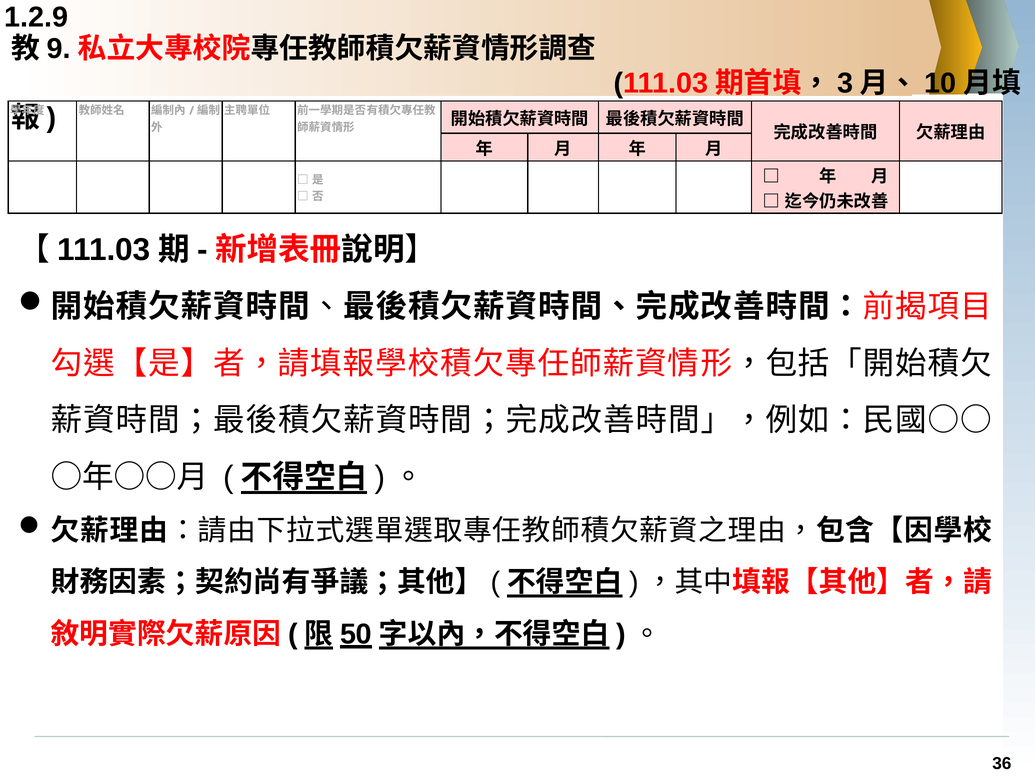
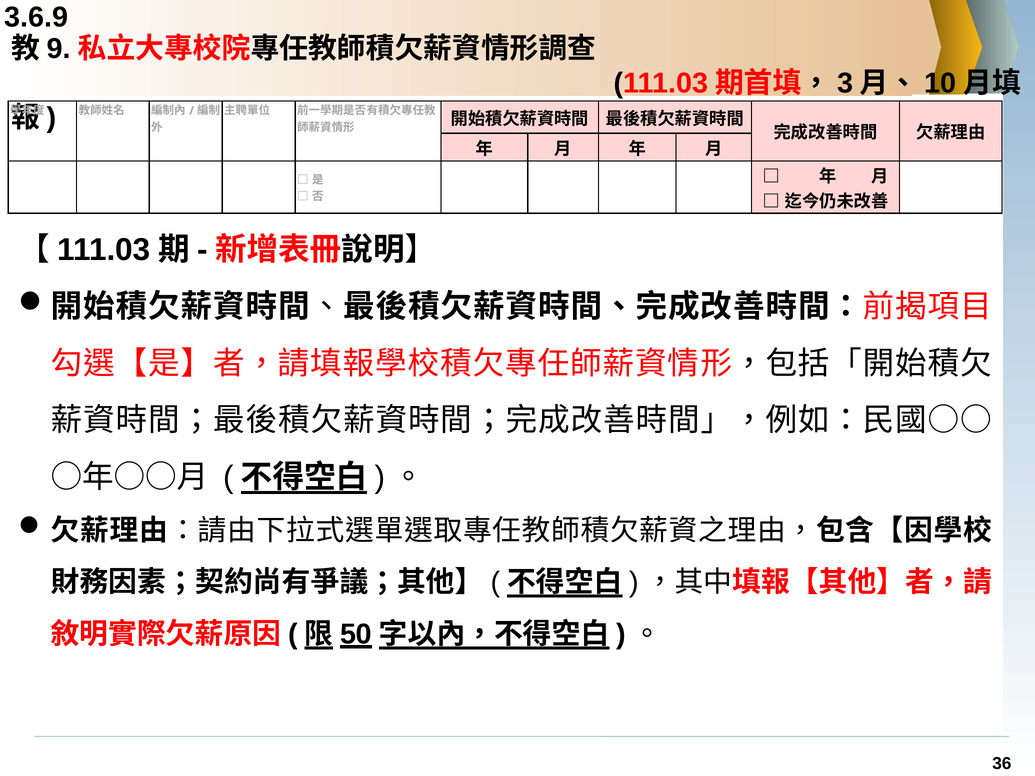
1.2.9: 1.2.9 -> 3.6.9
